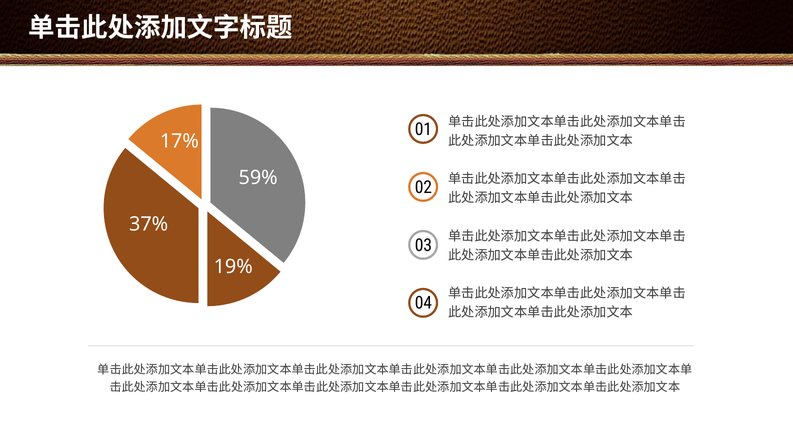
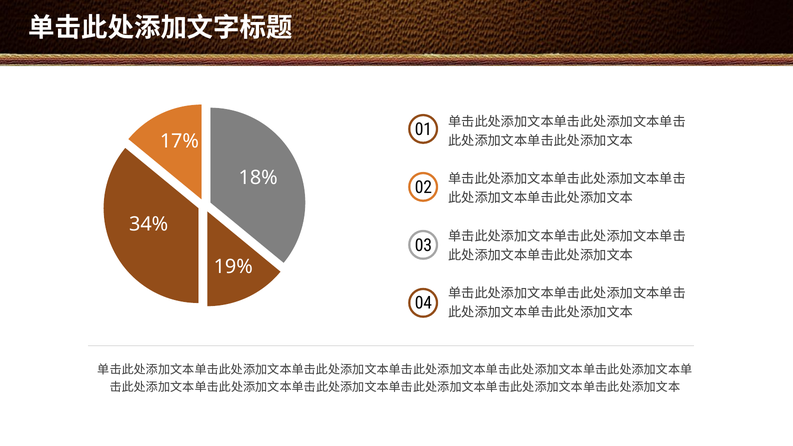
59%: 59% -> 18%
37%: 37% -> 34%
